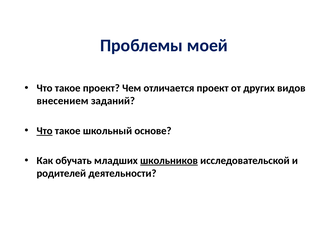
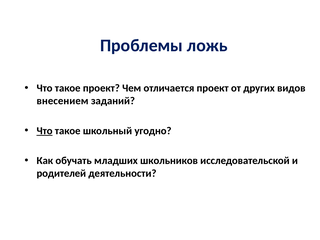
моей: моей -> ложь
основе: основе -> угодно
школьников underline: present -> none
